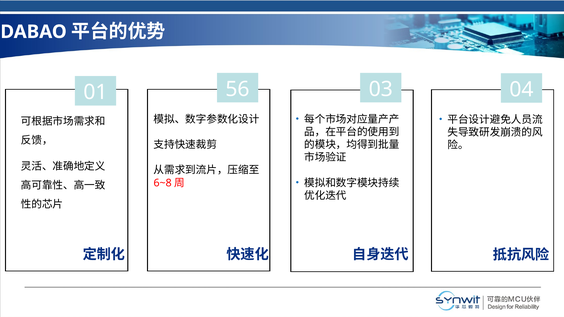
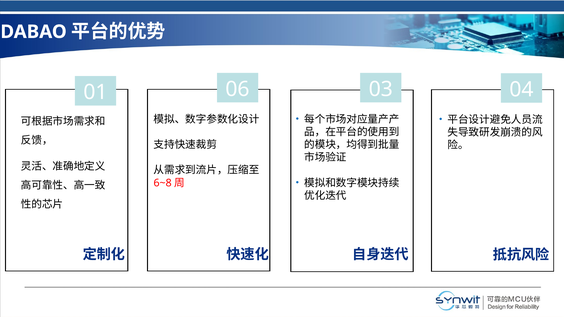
56: 56 -> 06
